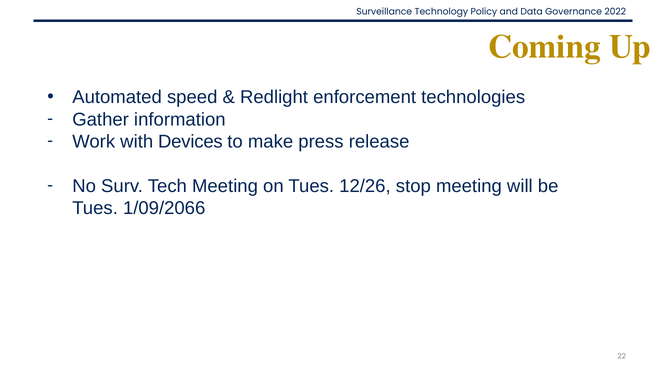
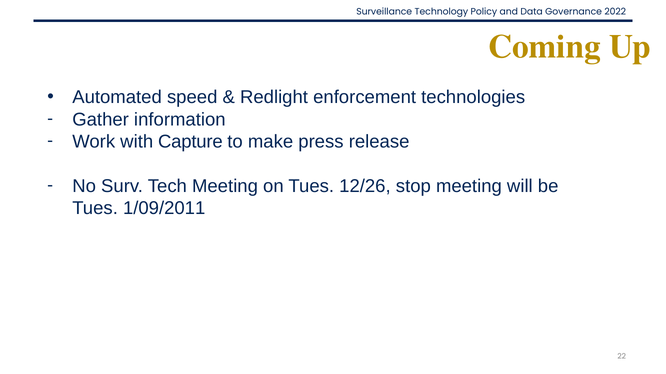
Devices: Devices -> Capture
1/09/2066: 1/09/2066 -> 1/09/2011
